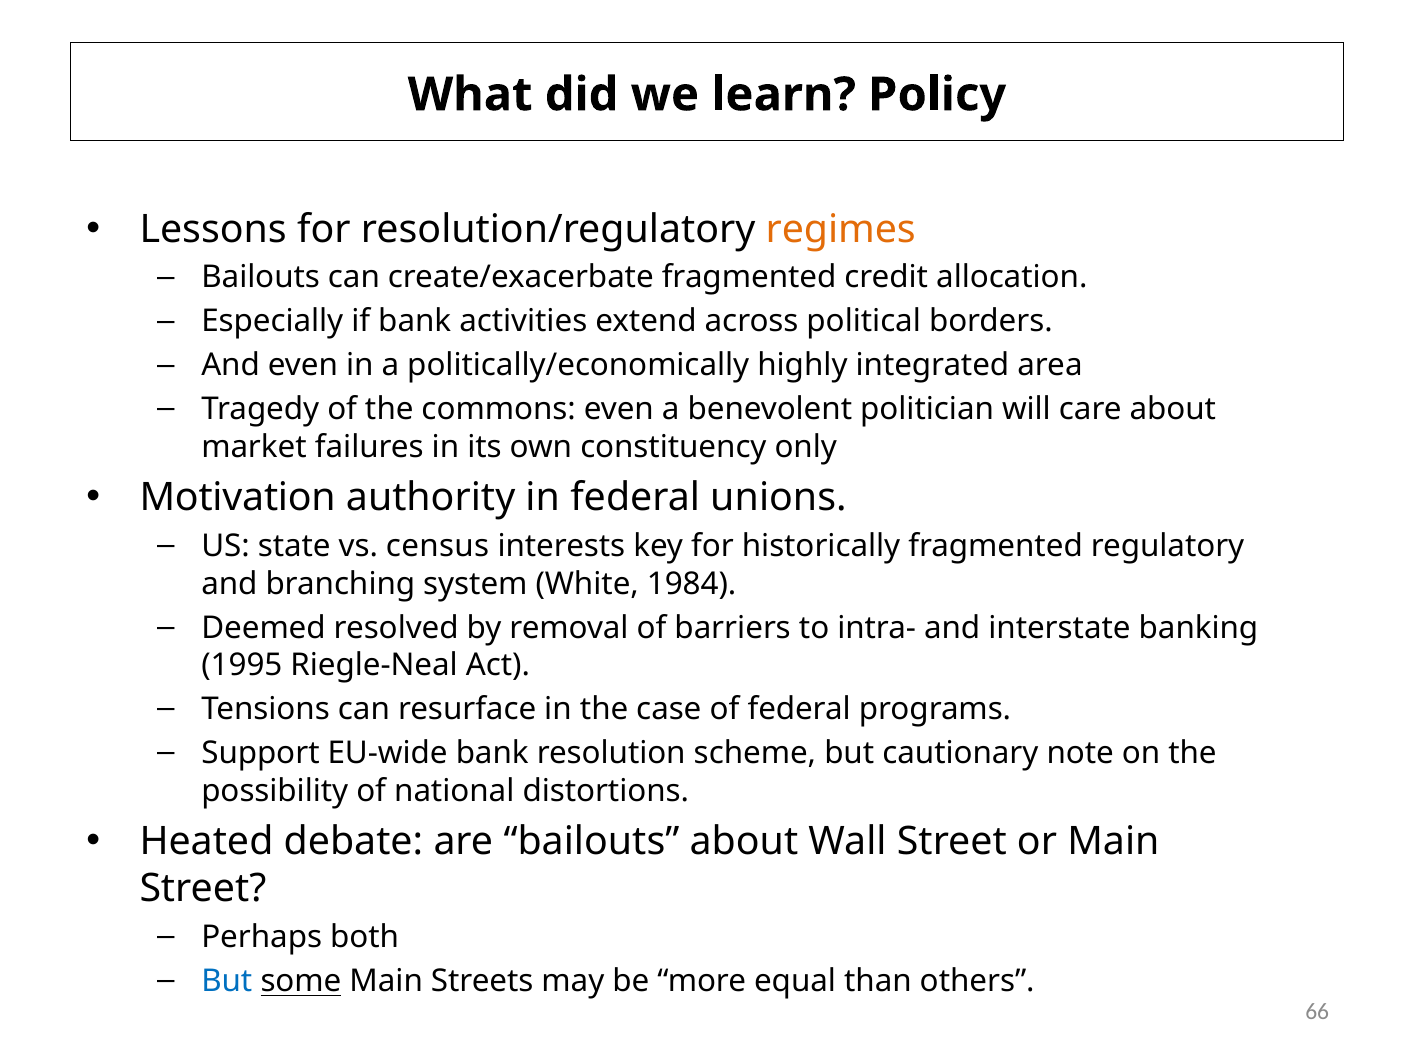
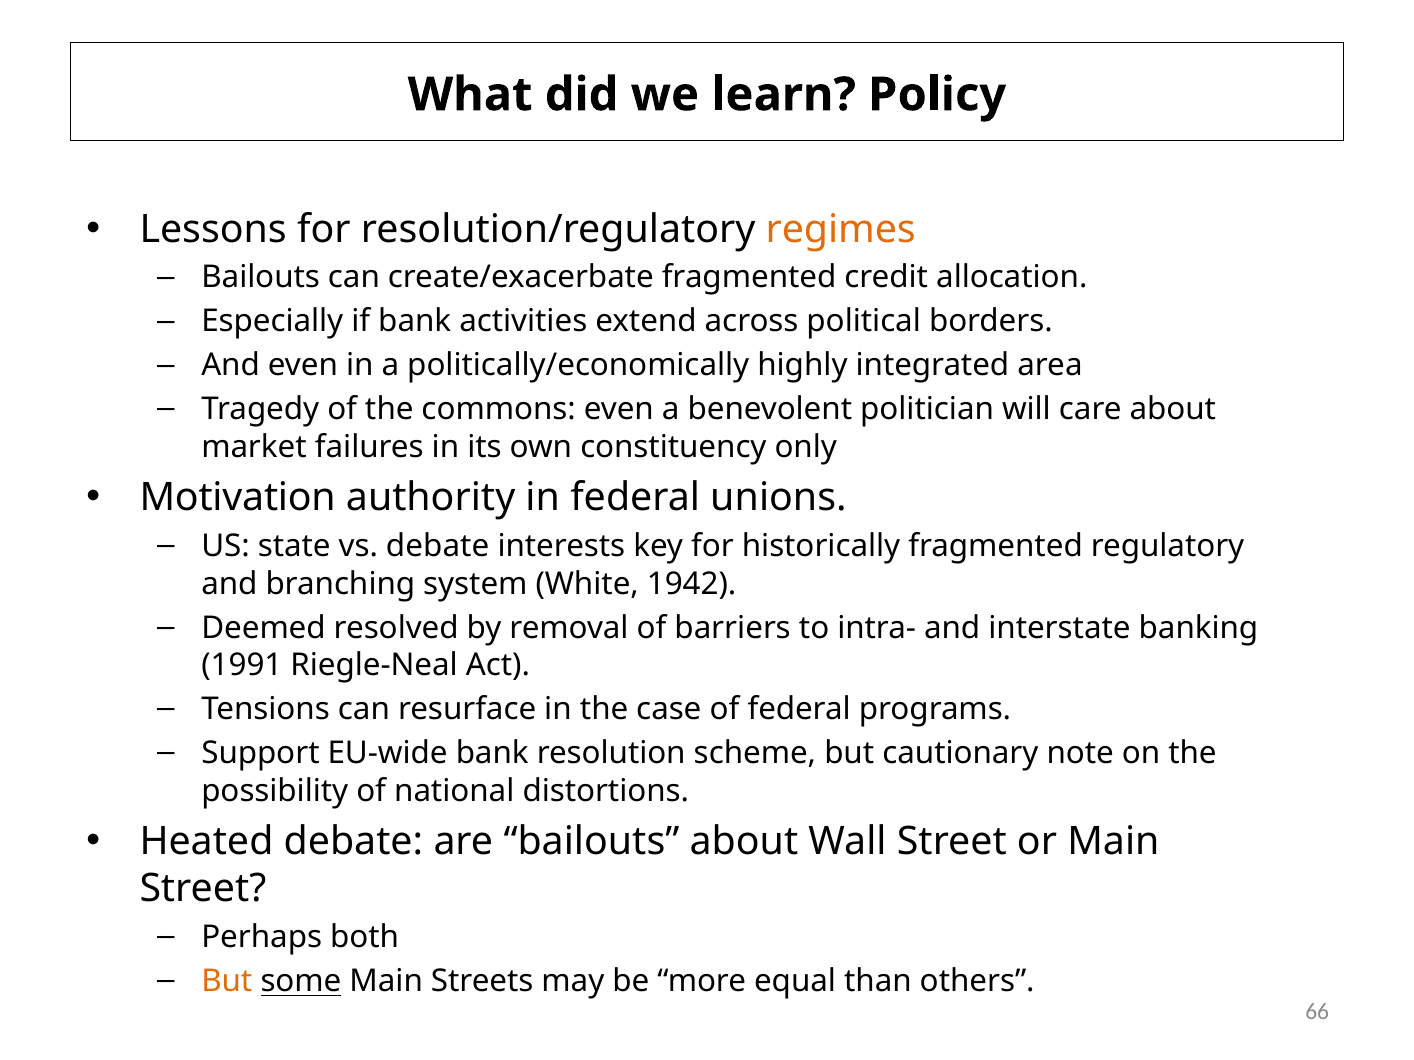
vs census: census -> debate
1984: 1984 -> 1942
1995: 1995 -> 1991
But at (227, 981) colour: blue -> orange
